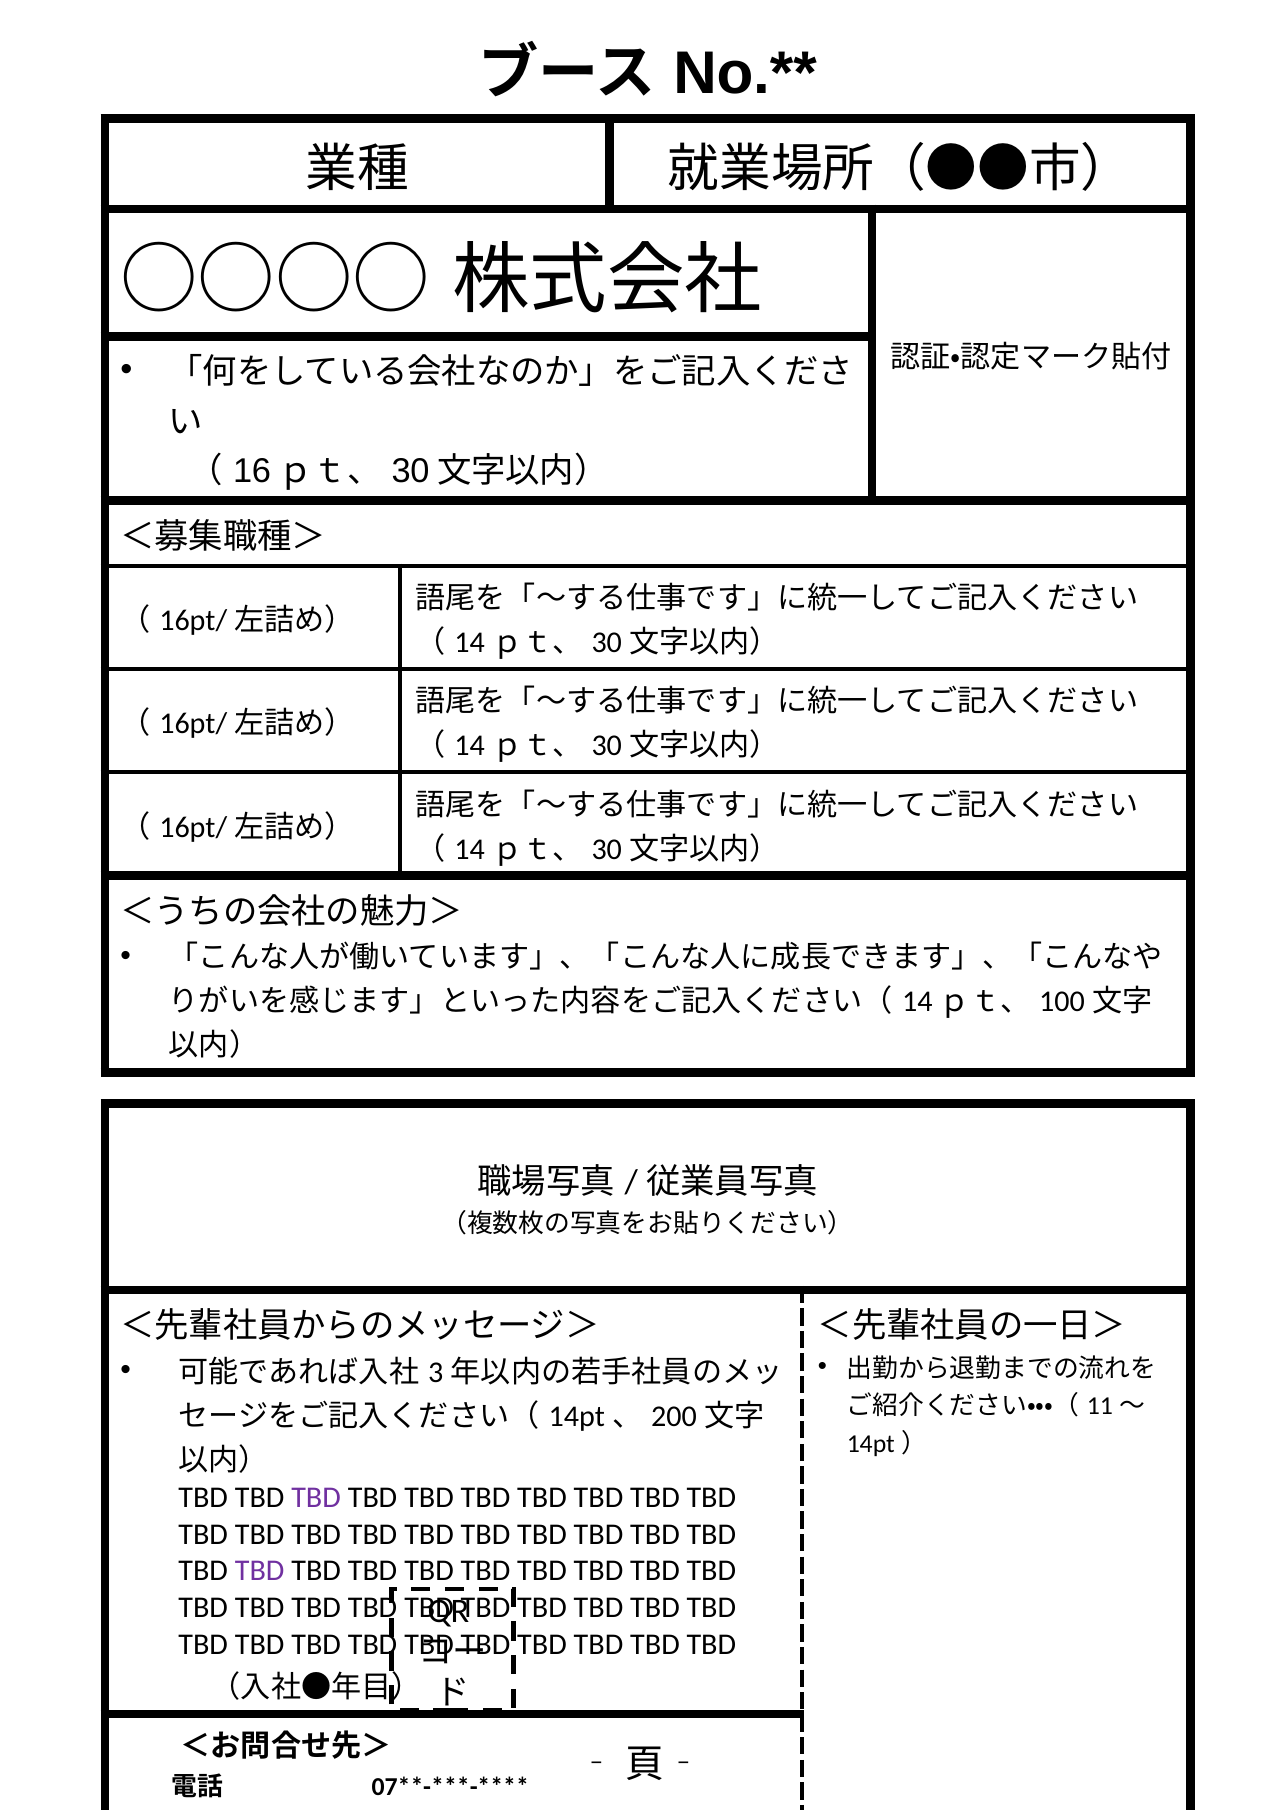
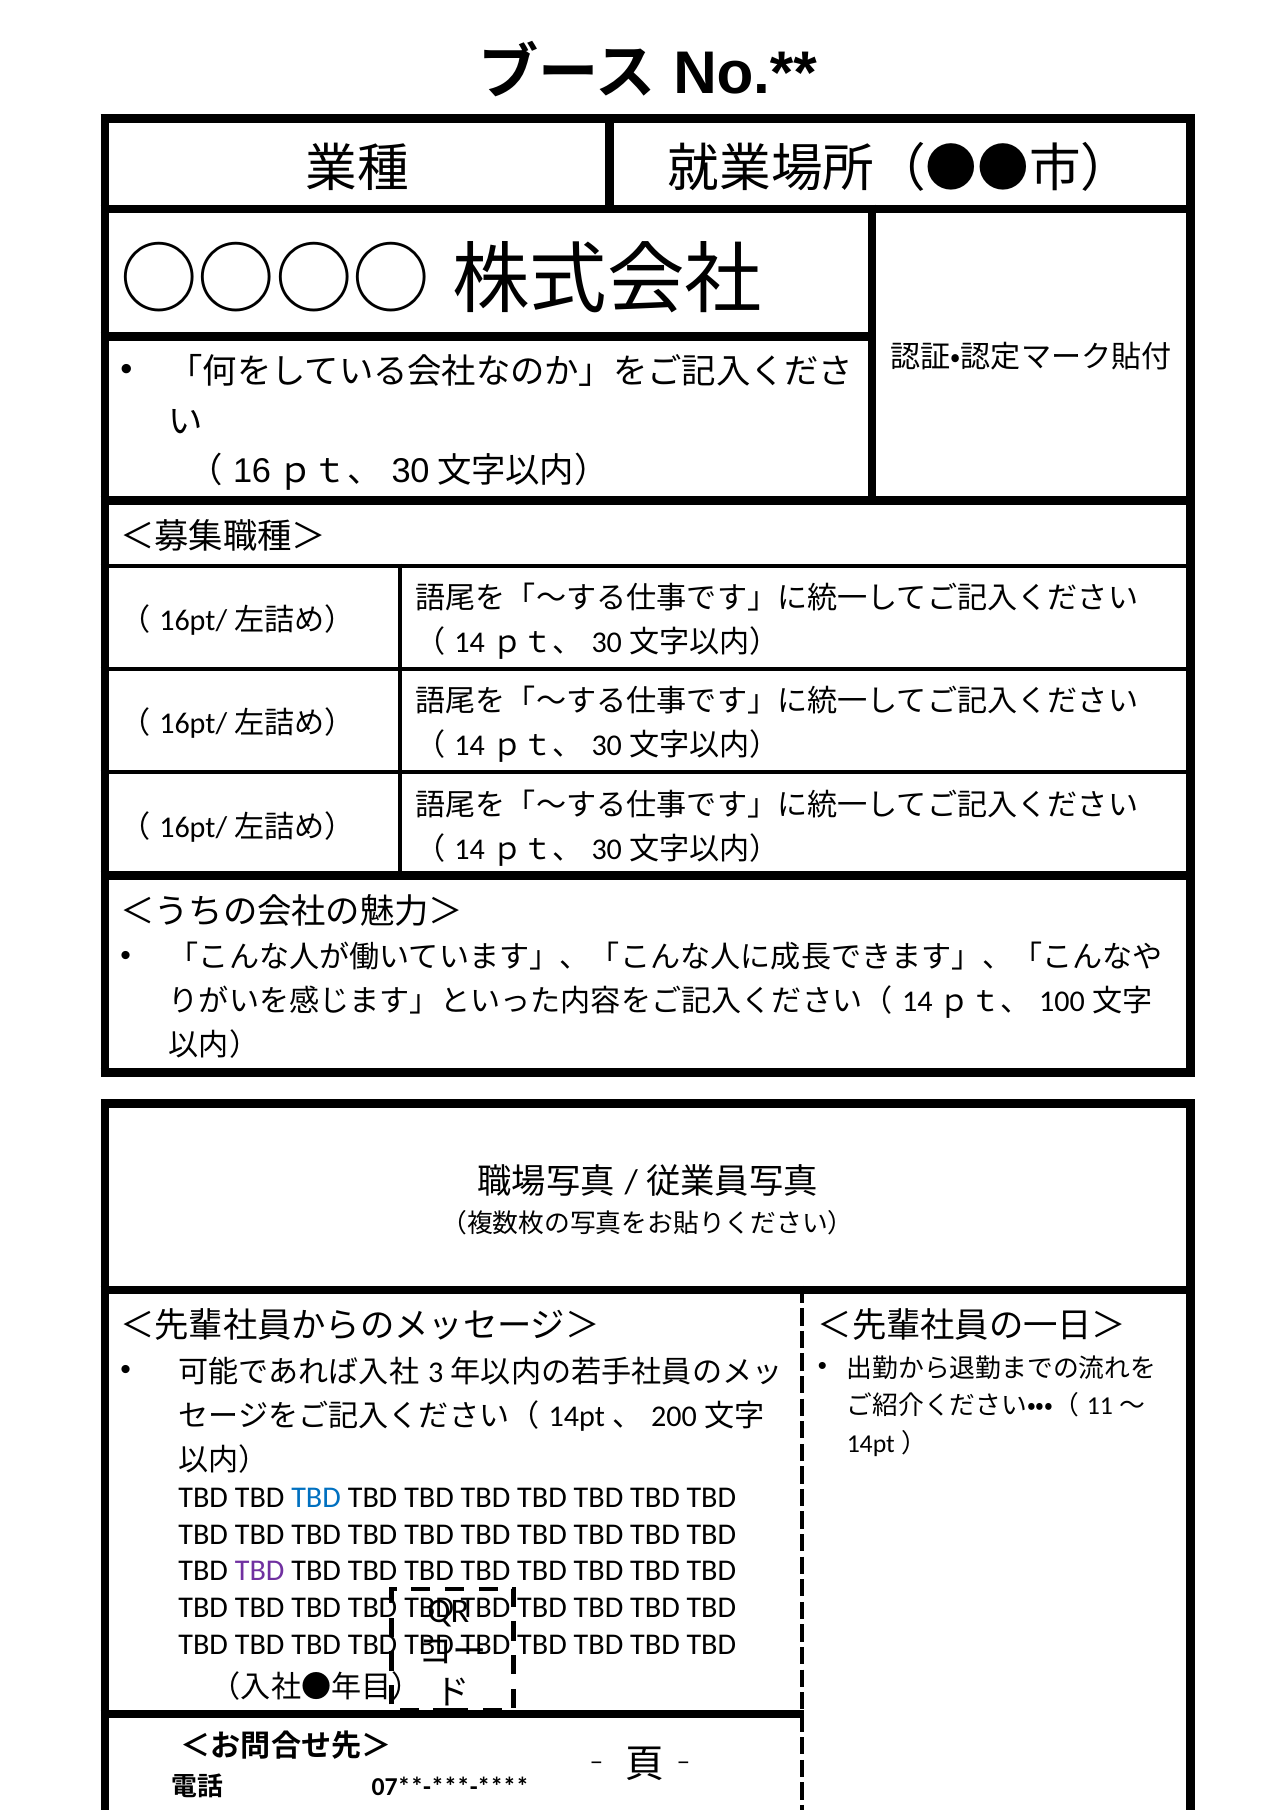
TBD at (316, 1498) colour: purple -> blue
